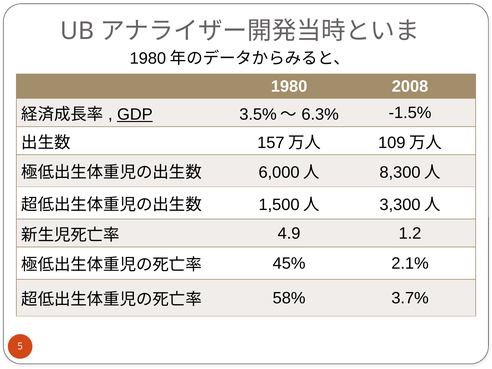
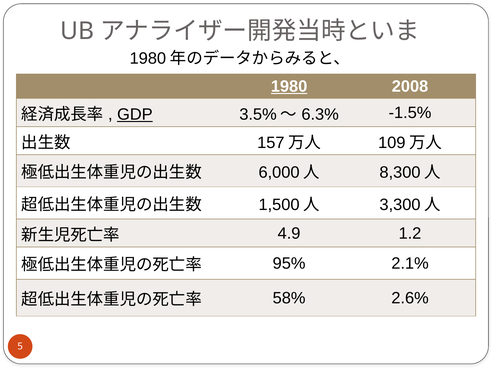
1980 underline: none -> present
45%: 45% -> 95%
3.7%: 3.7% -> 2.6%
